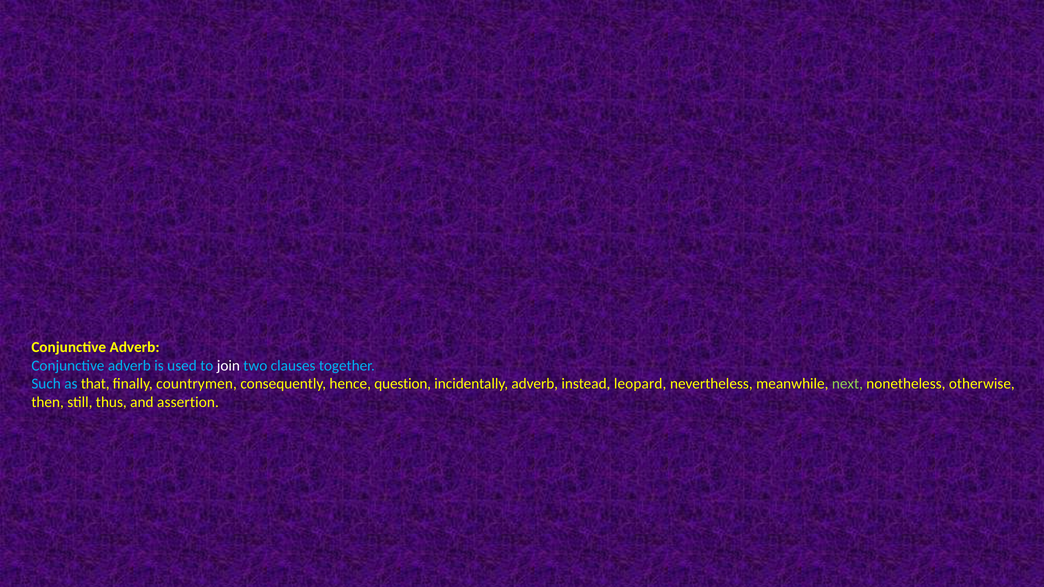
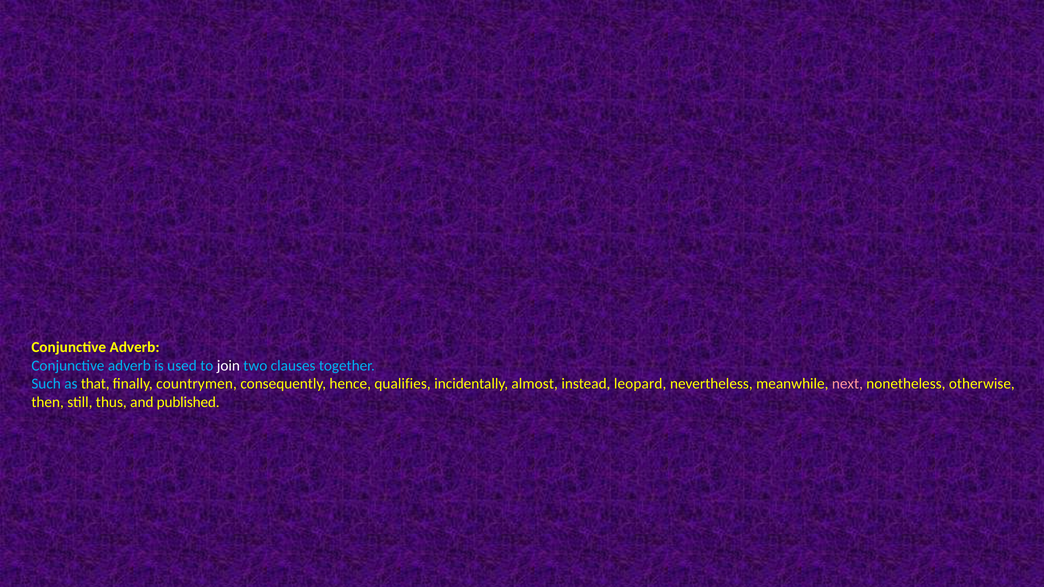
question: question -> qualifies
incidentally adverb: adverb -> almost
next colour: light green -> pink
assertion: assertion -> published
